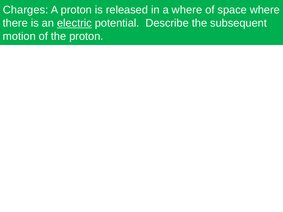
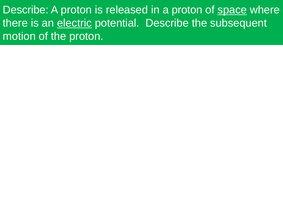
Charges at (26, 10): Charges -> Describe
in a where: where -> proton
space underline: none -> present
